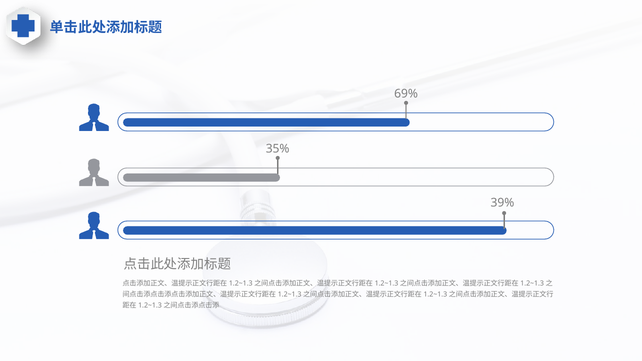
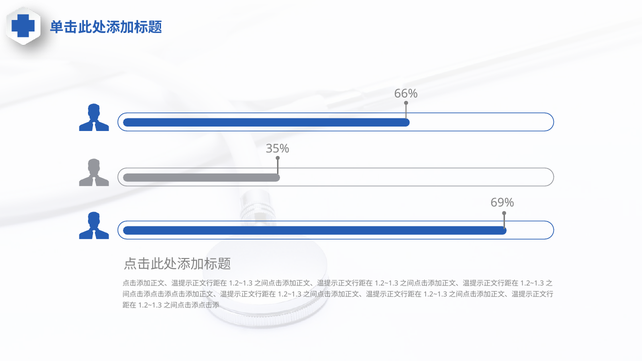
69%: 69% -> 66%
39%: 39% -> 69%
